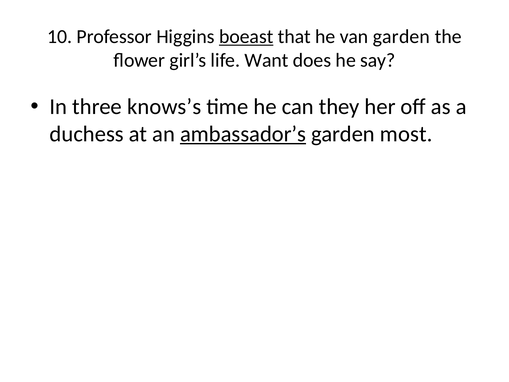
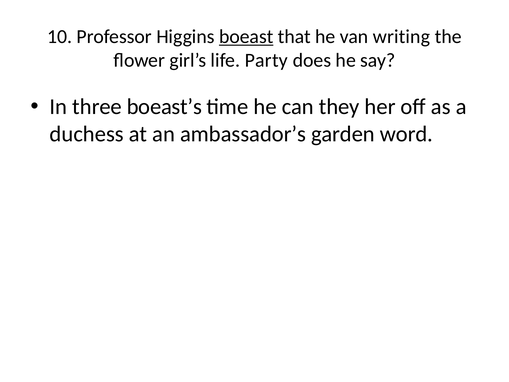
van garden: garden -> writing
Want: Want -> Party
knows’s: knows’s -> boeast’s
ambassador’s underline: present -> none
most: most -> word
